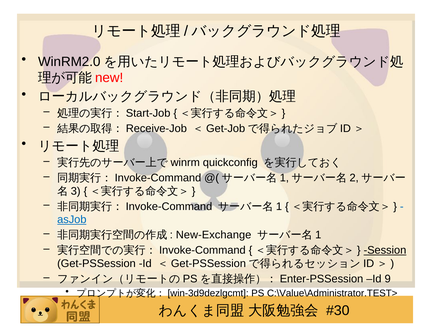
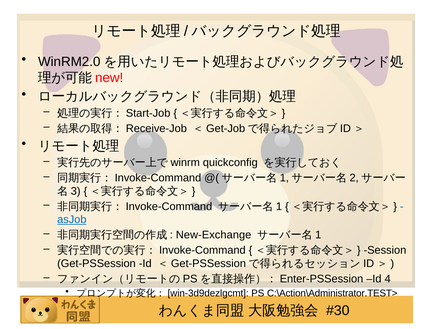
Session underline: present -> none
9: 9 -> 4
C:\Value\Administrator.TEST>: C:\Value\Administrator.TEST> -> C:\Action\Administrator.TEST>
